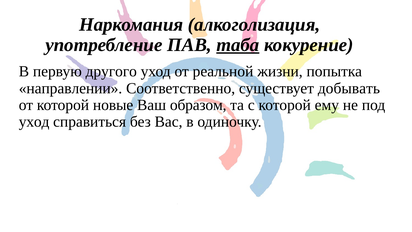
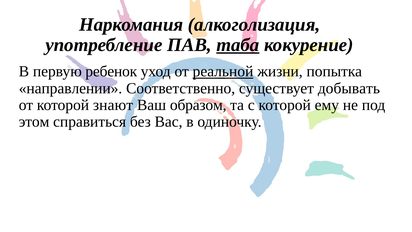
другого: другого -> ребенок
реальной underline: none -> present
новые: новые -> знают
уход at (34, 122): уход -> этом
